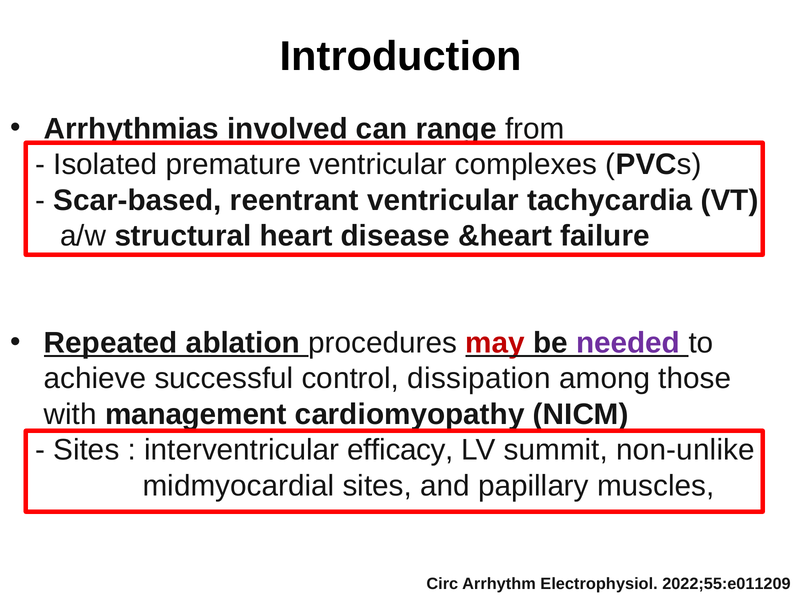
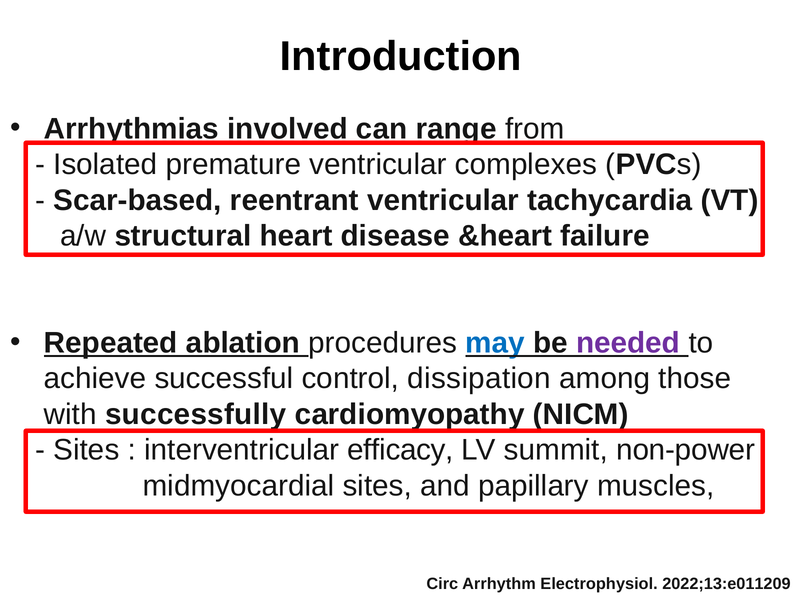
may colour: red -> blue
management: management -> successfully
non-unlike: non-unlike -> non-power
2022;55:e011209: 2022;55:e011209 -> 2022;13:e011209
